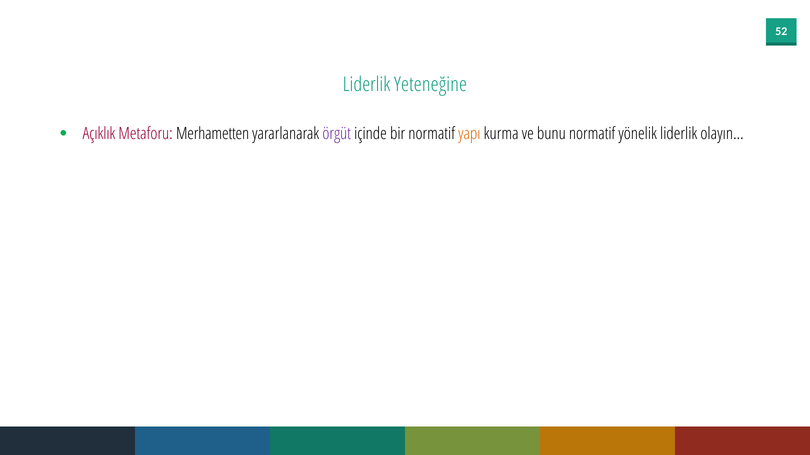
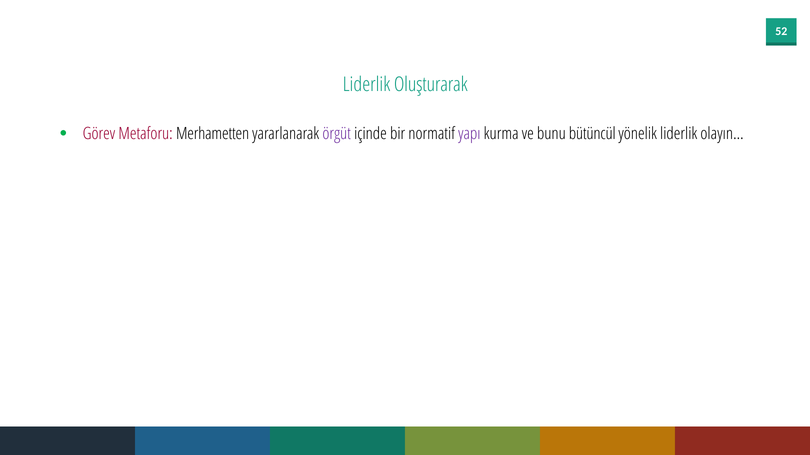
Yeteneğine: Yeteneğine -> Oluşturarak
Açıklık: Açıklık -> Görev
yapı colour: orange -> purple
bunu normatif: normatif -> bütüncül
